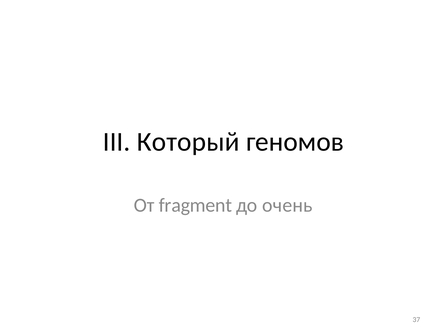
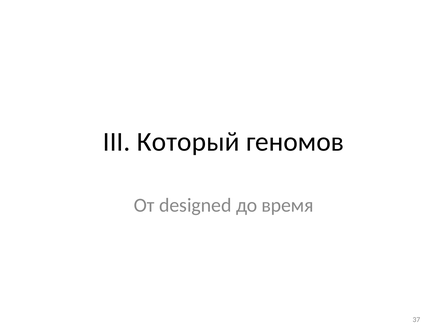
fragment: fragment -> designed
очень: очень -> время
